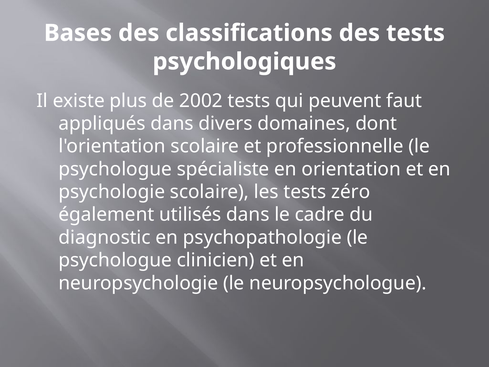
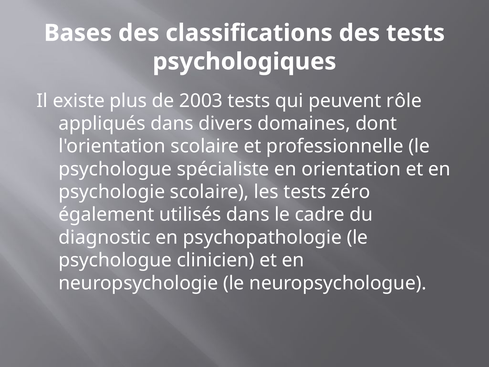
2002: 2002 -> 2003
faut: faut -> rôle
